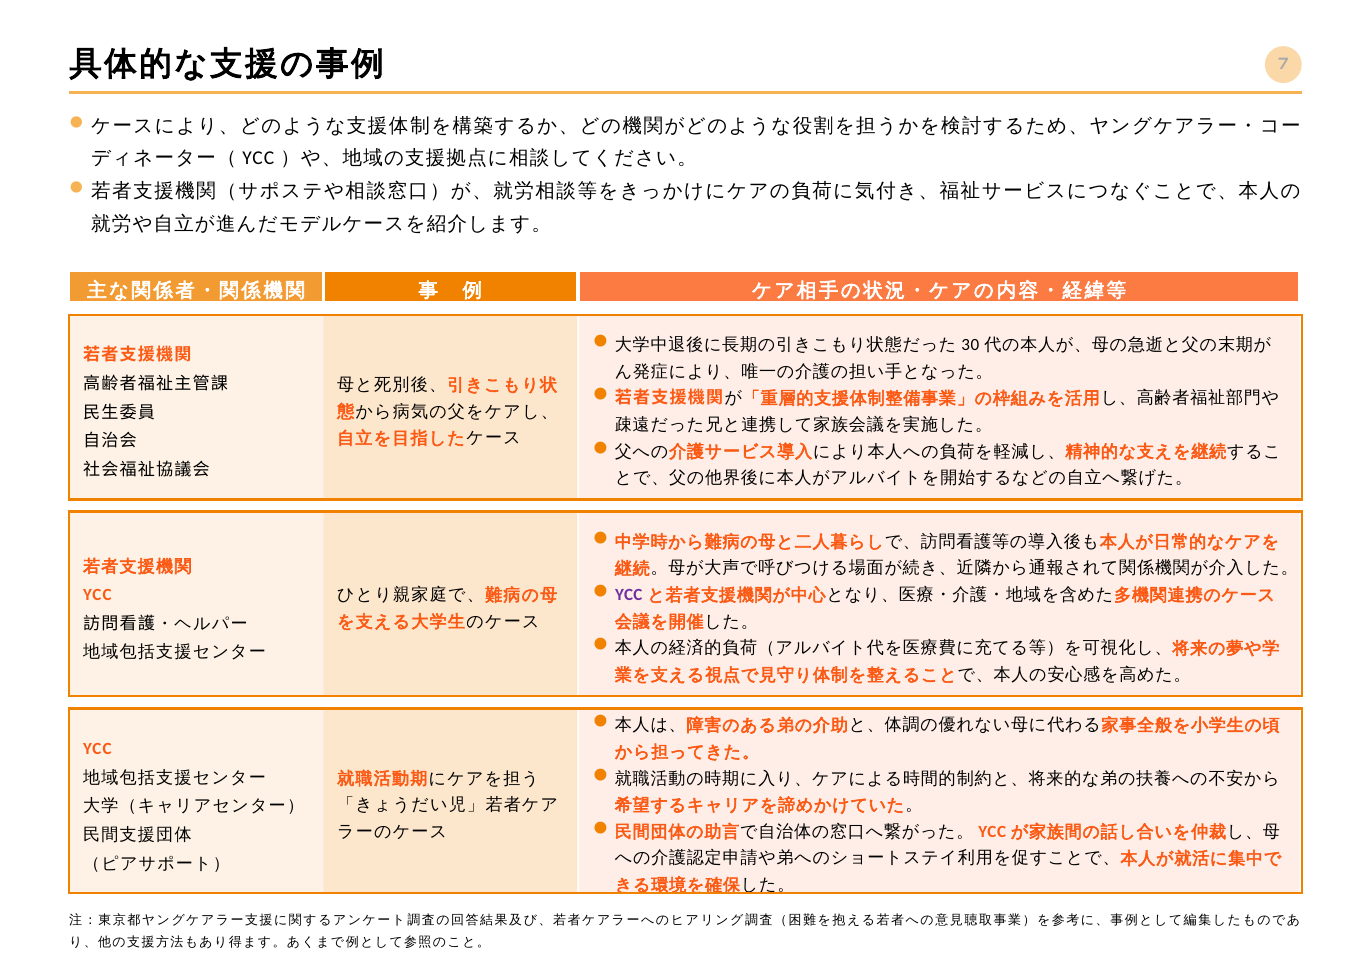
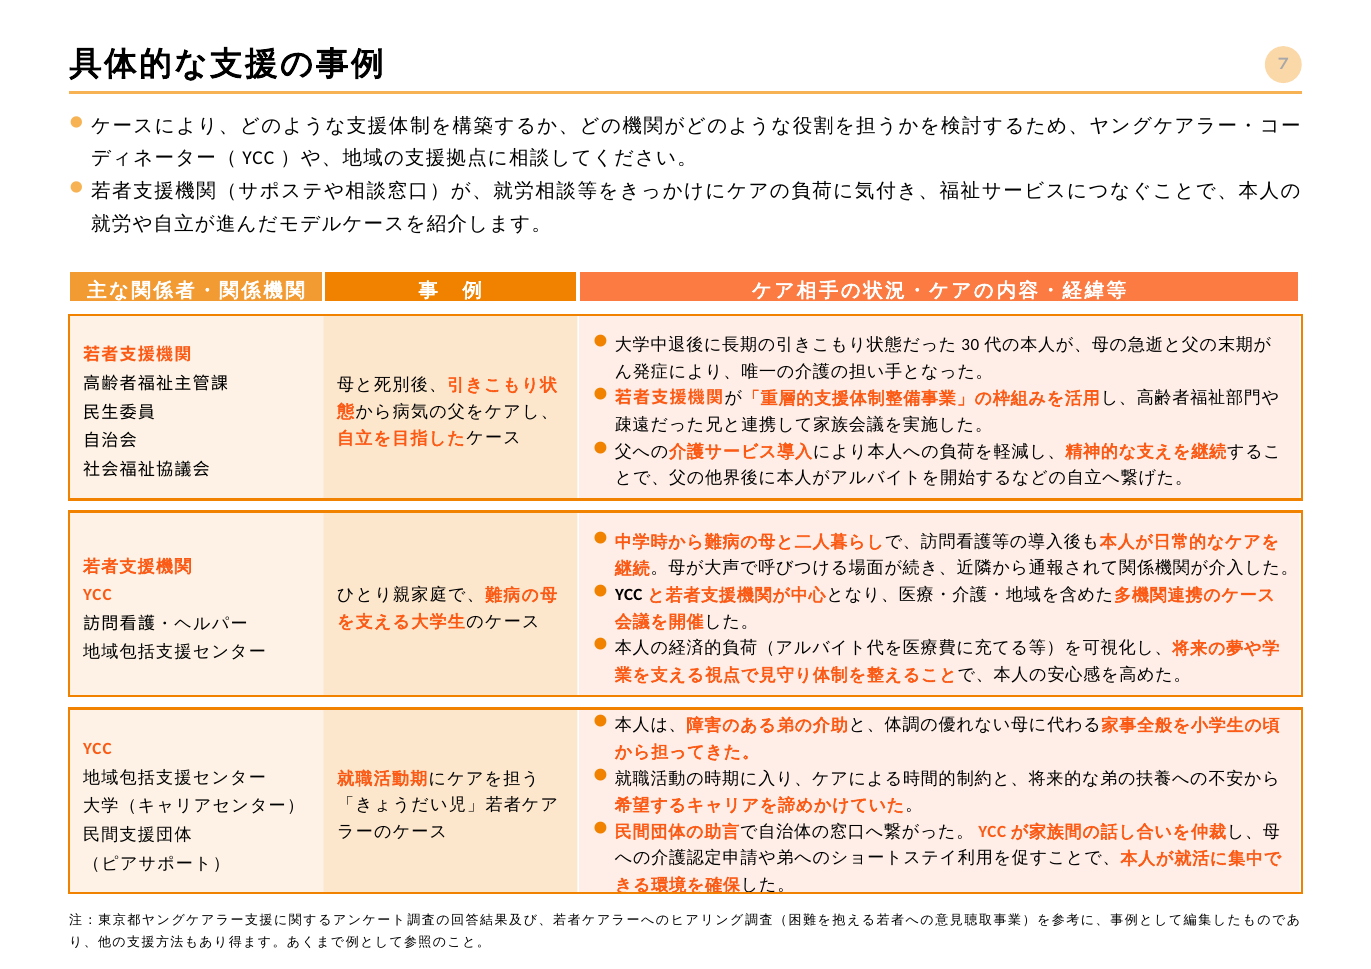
YCC at (629, 595) colour: purple -> black
